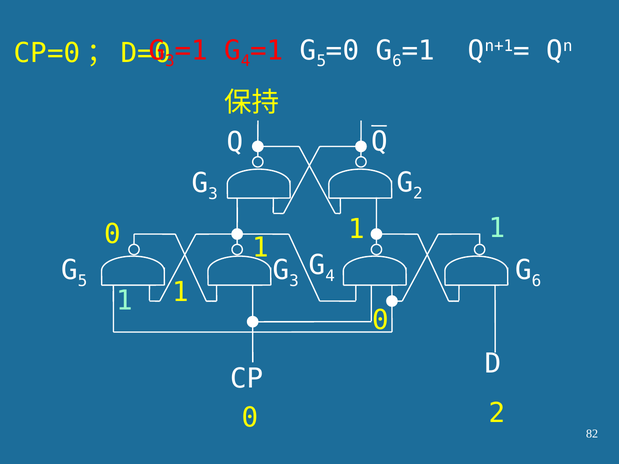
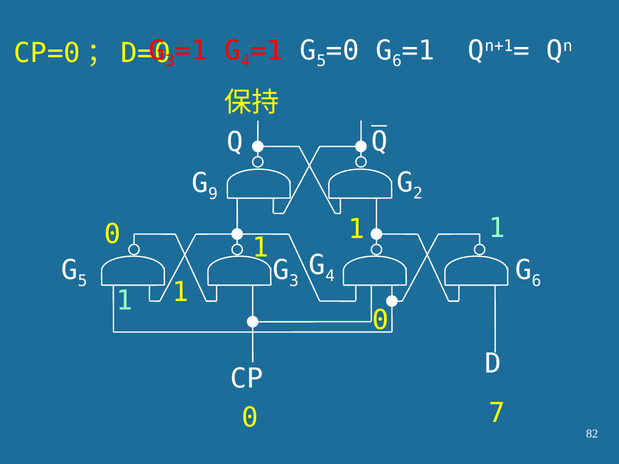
3 at (213, 194): 3 -> 9
0 2: 2 -> 7
